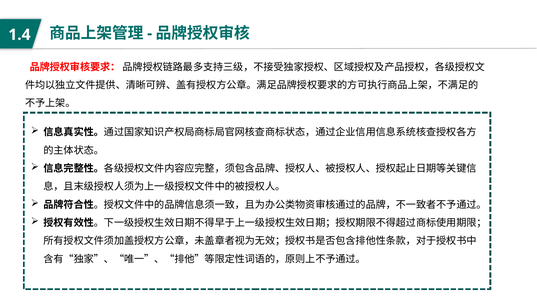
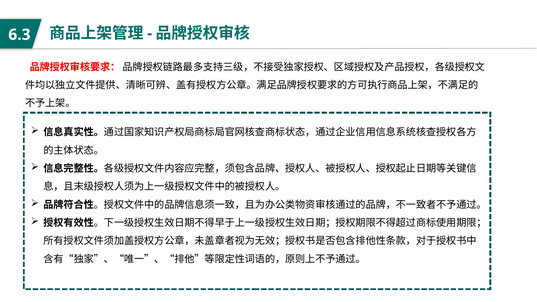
1.4: 1.4 -> 6.3
